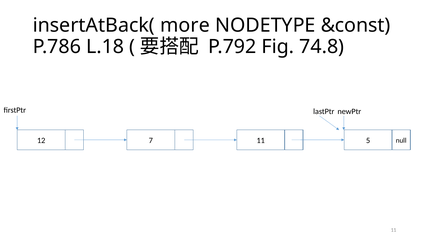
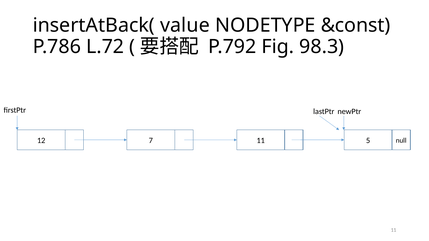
more: more -> value
L.18: L.18 -> L.72
74.8: 74.8 -> 98.3
